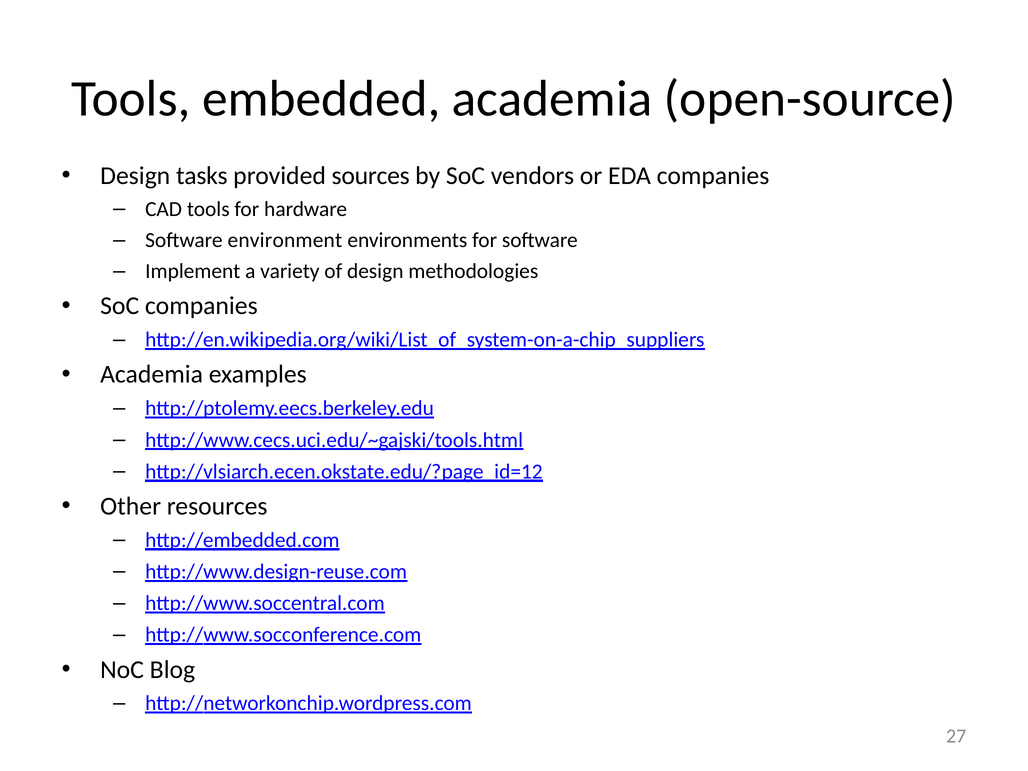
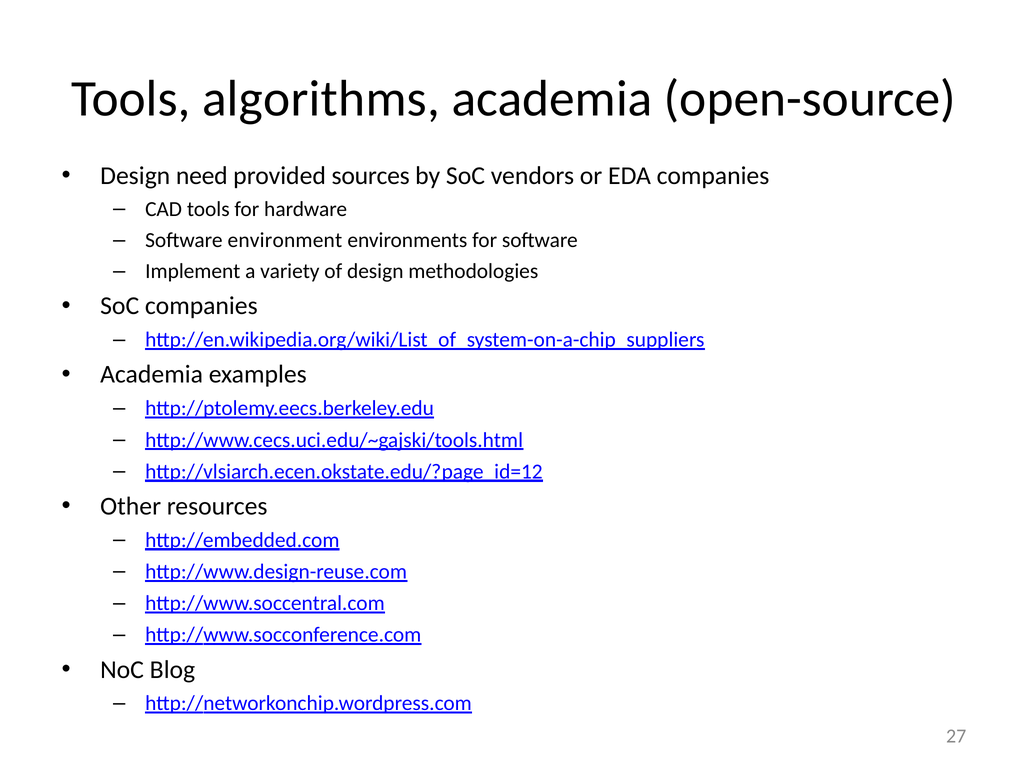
embedded: embedded -> algorithms
tasks: tasks -> need
